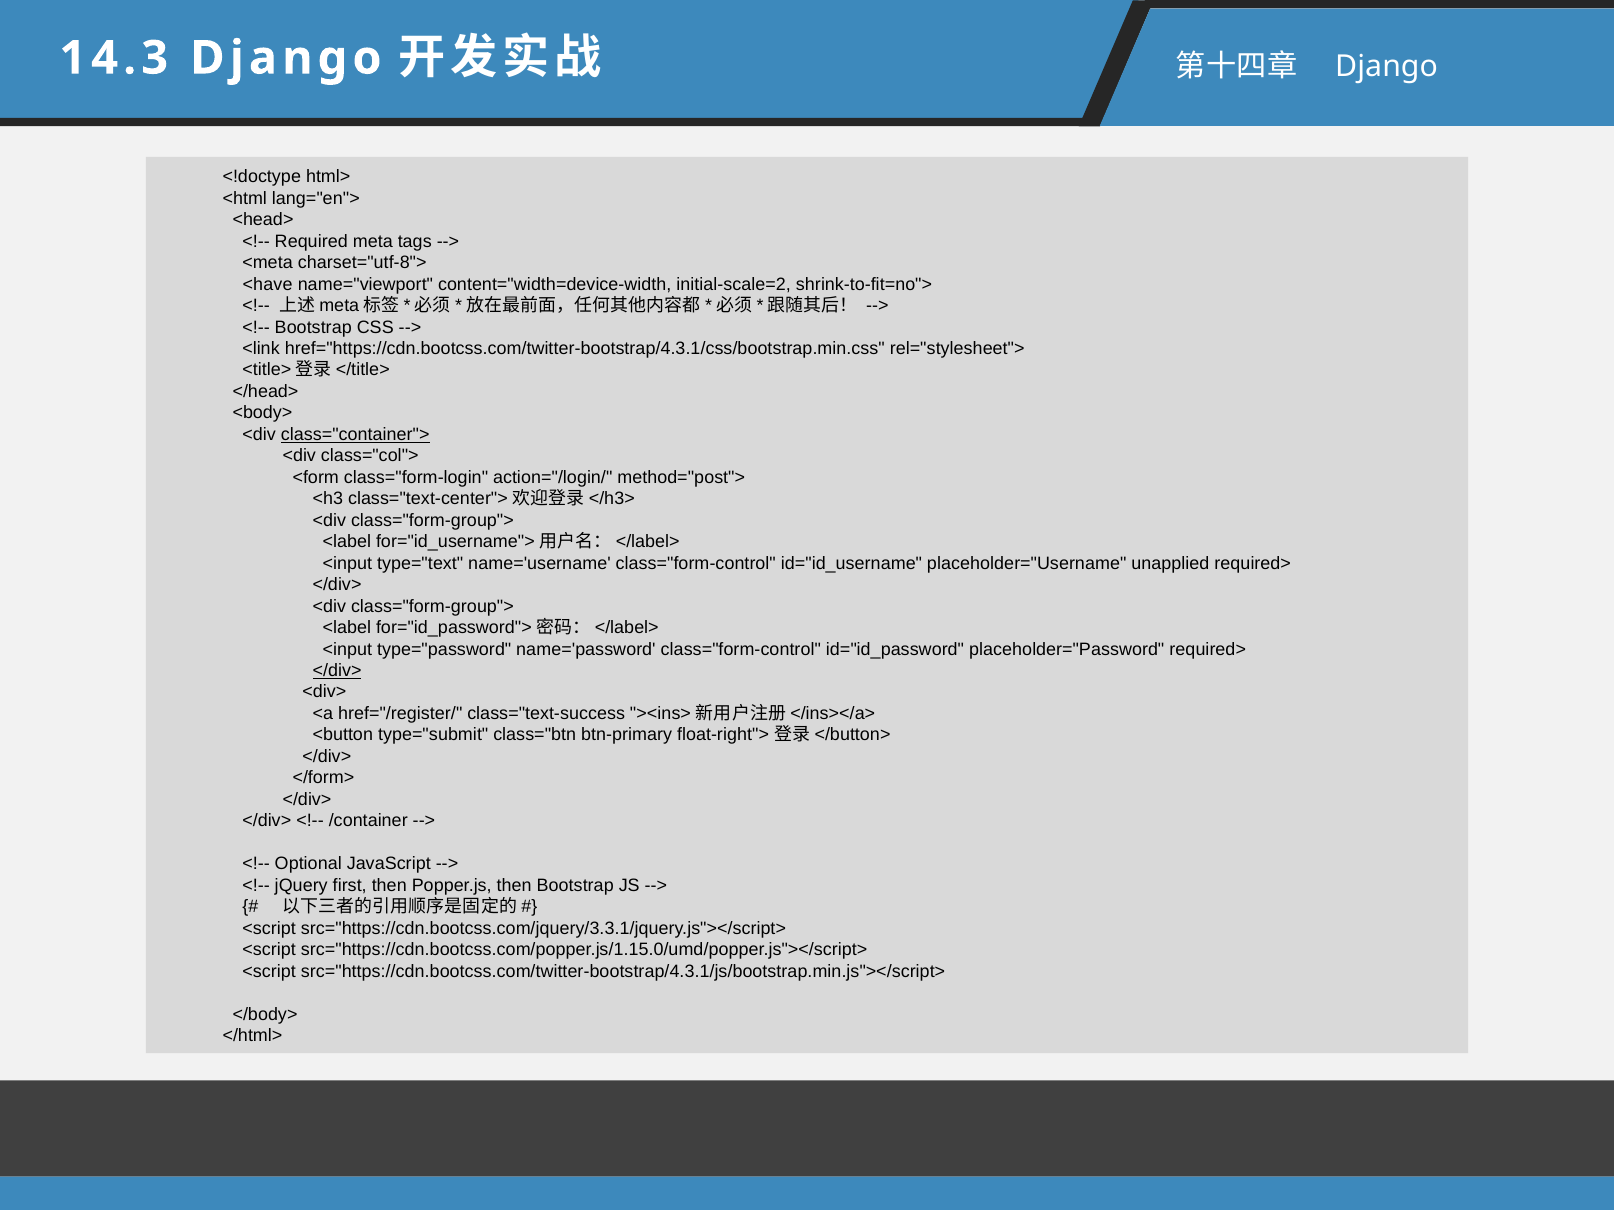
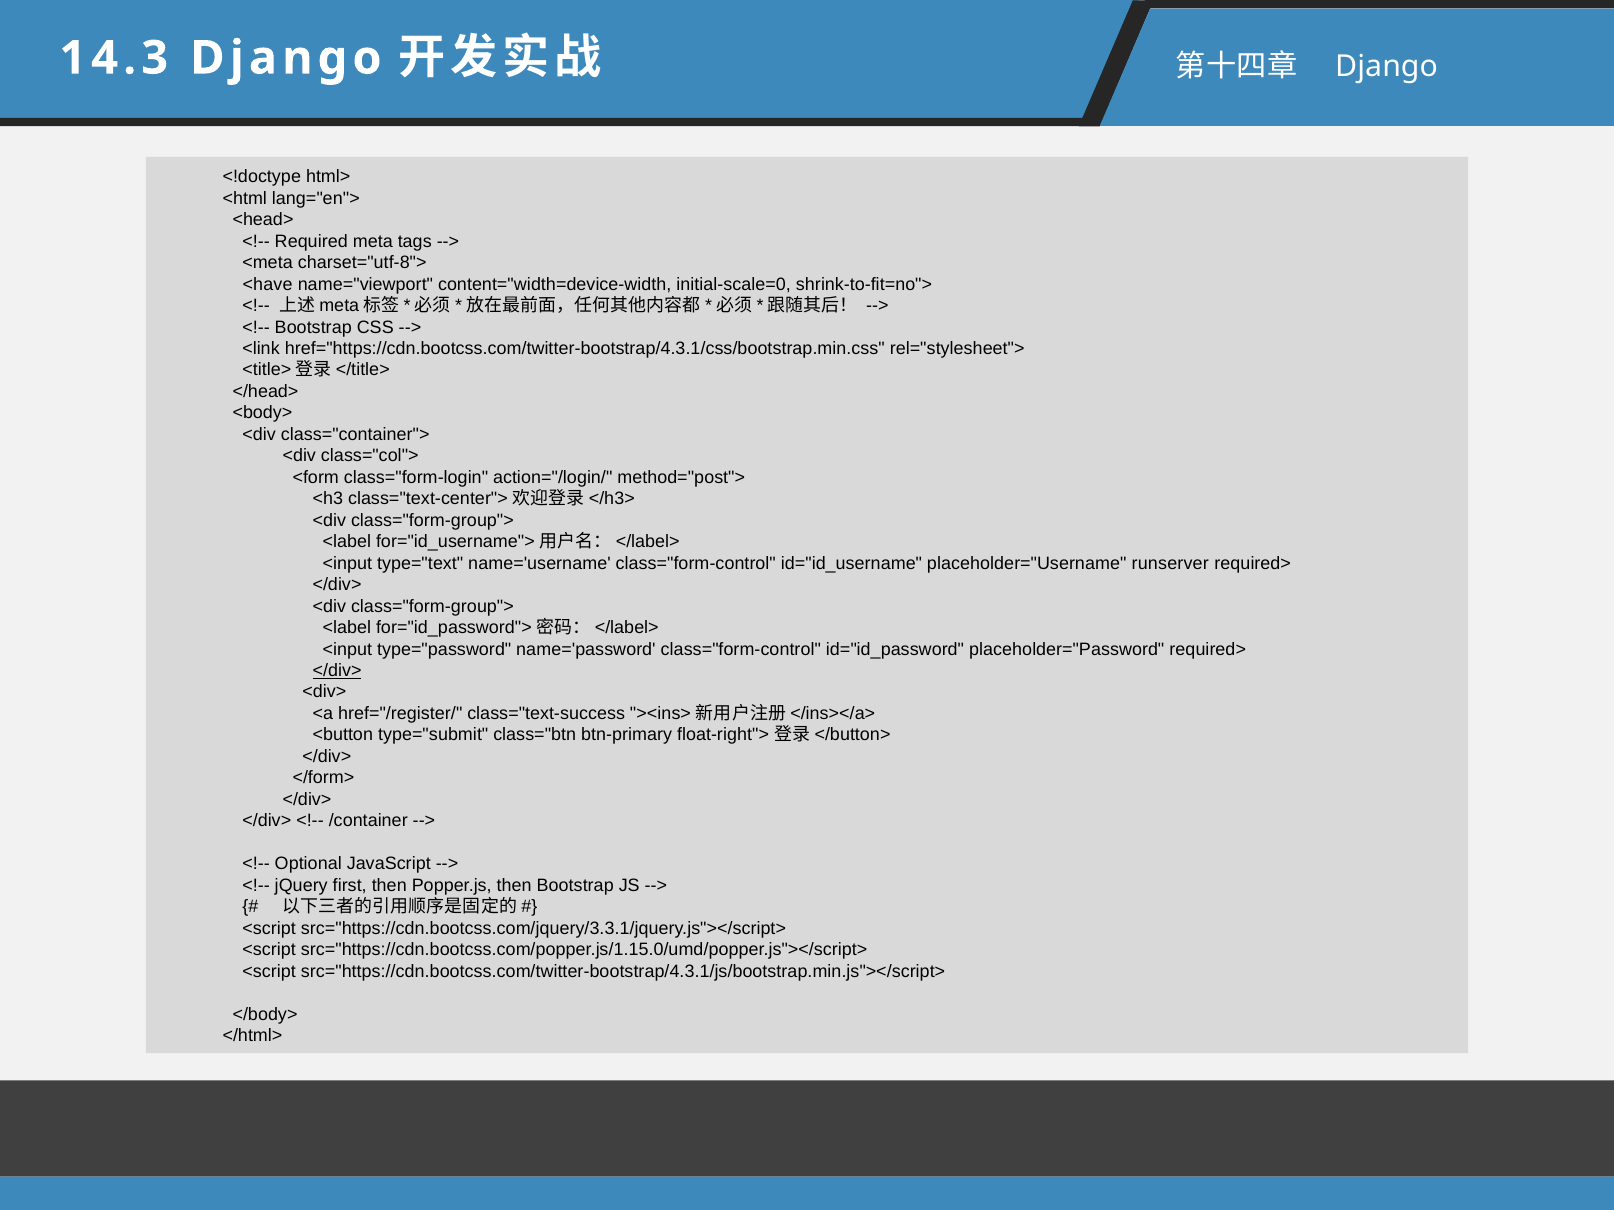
initial-scale=2: initial-scale=2 -> initial-scale=0
class="container"> underline: present -> none
unapplied: unapplied -> runserver
